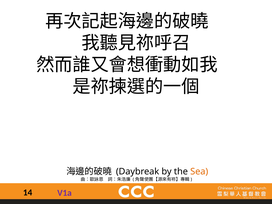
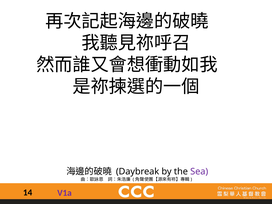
Sea colour: orange -> purple
